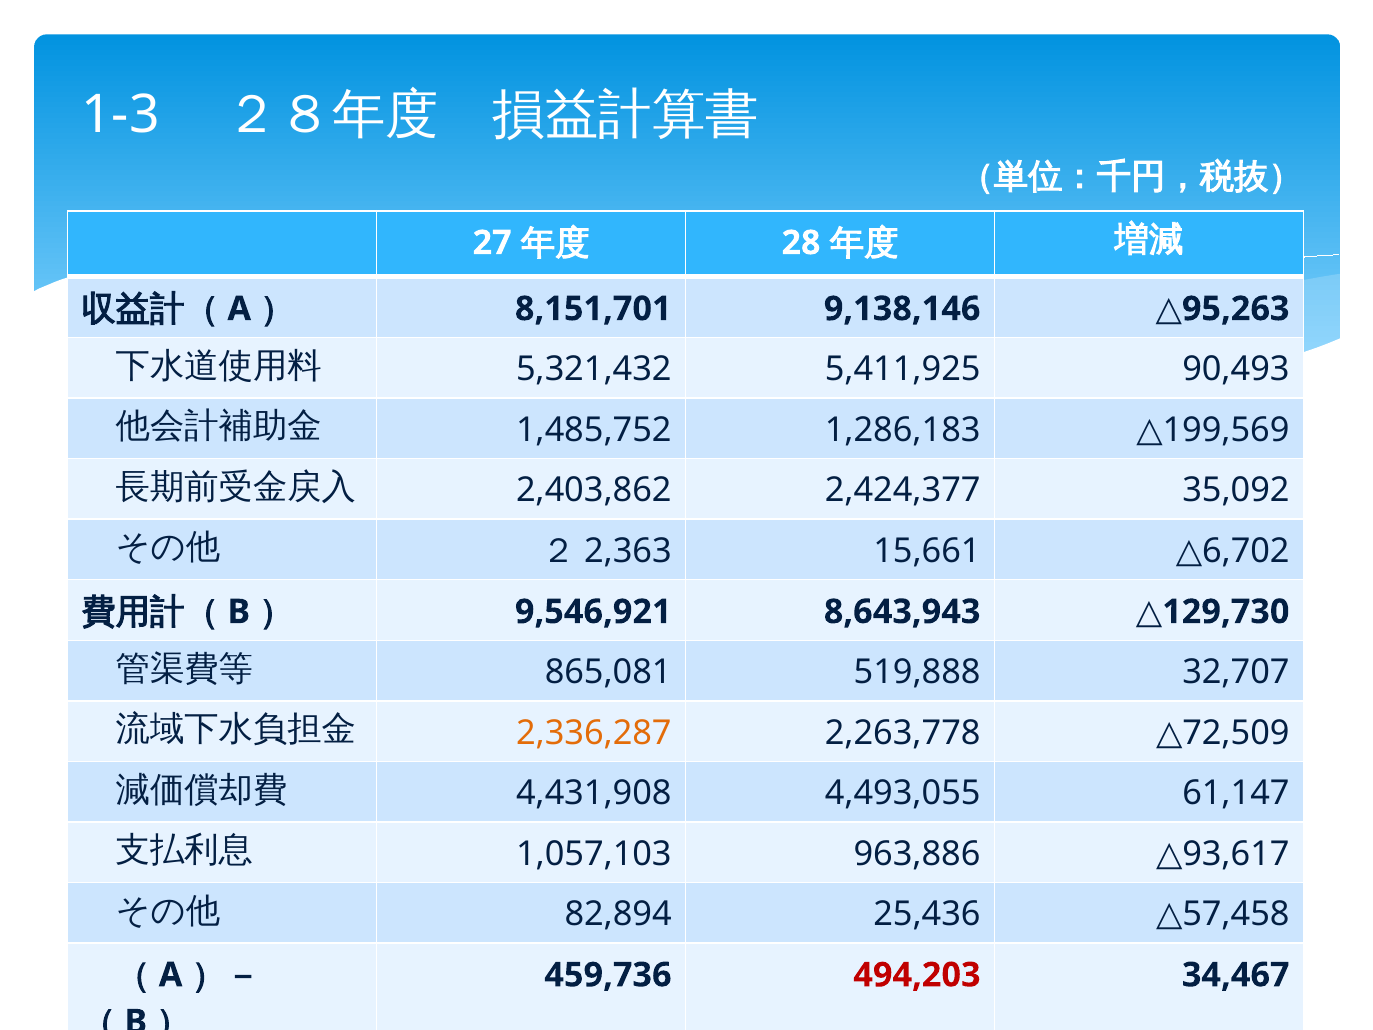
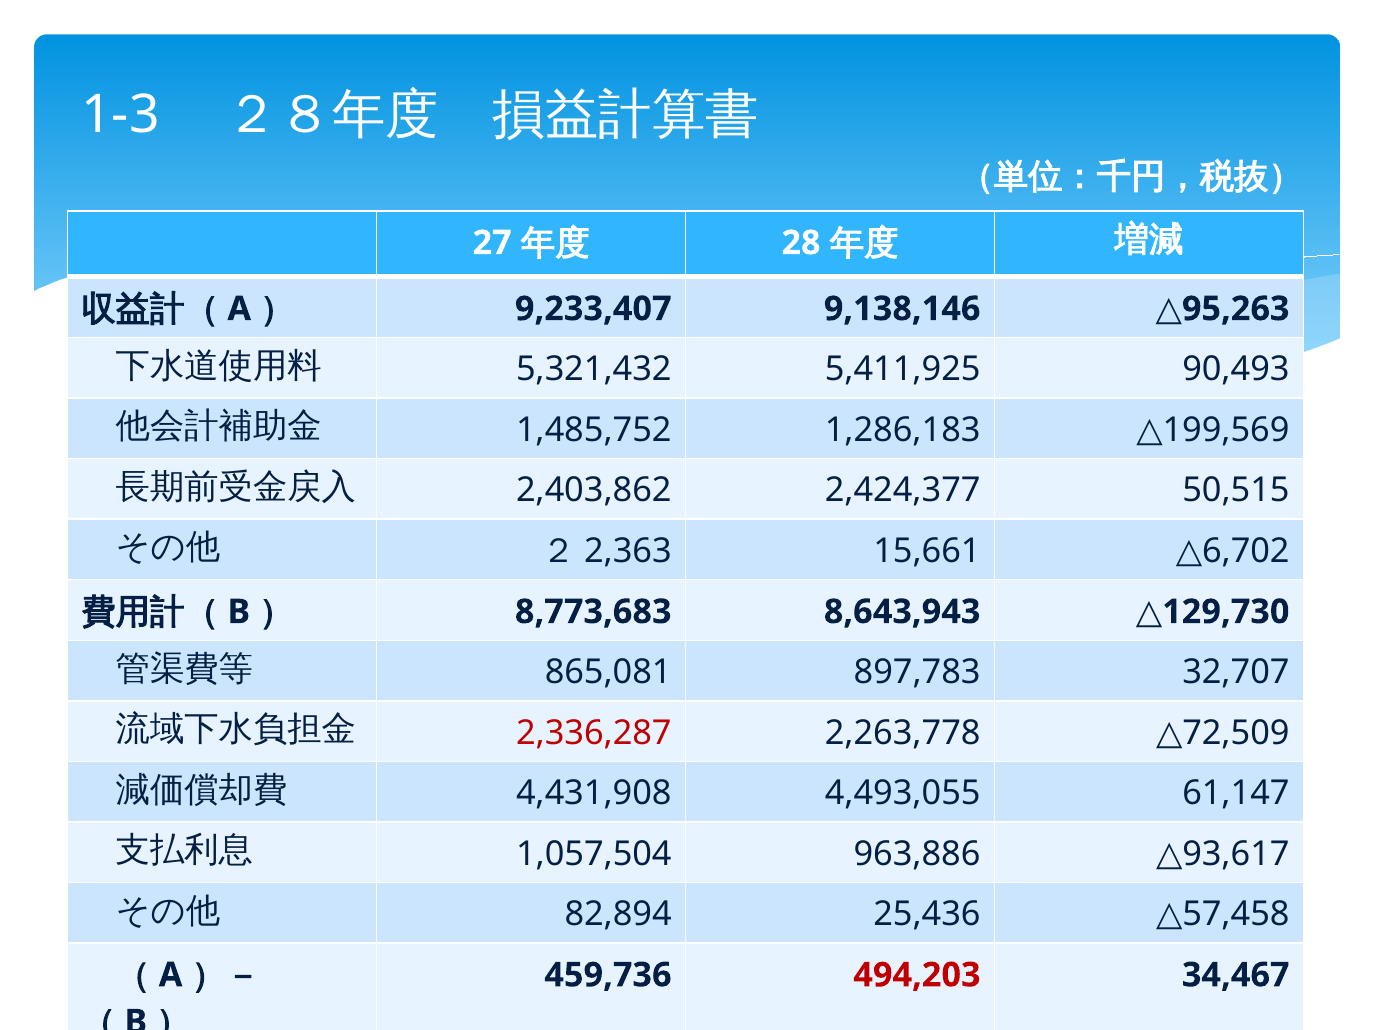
8,151,701: 8,151,701 -> 9,233,407
35,092: 35,092 -> 50,515
9,546,921: 9,546,921 -> 8,773,683
519,888: 519,888 -> 897,783
2,336,287 colour: orange -> red
1,057,103: 1,057,103 -> 1,057,504
